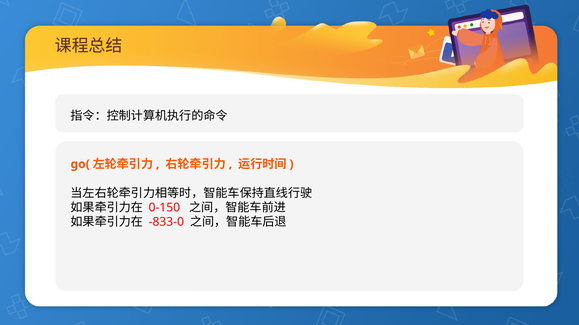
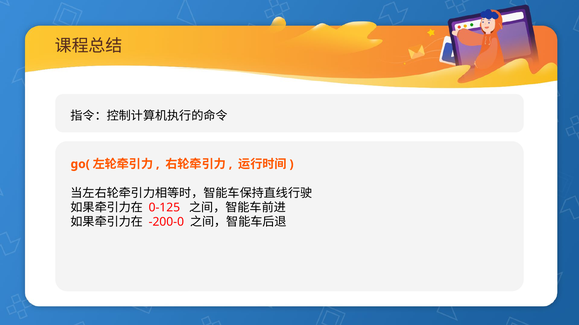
0-150: 0-150 -> 0-125
-833-0: -833-0 -> -200-0
